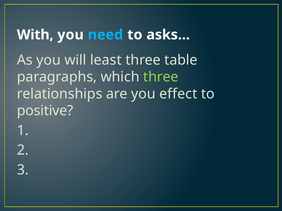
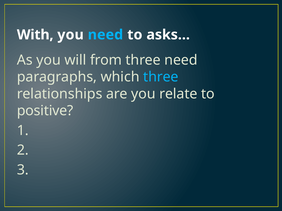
least: least -> from
three table: table -> need
three at (161, 77) colour: light green -> light blue
effect: effect -> relate
